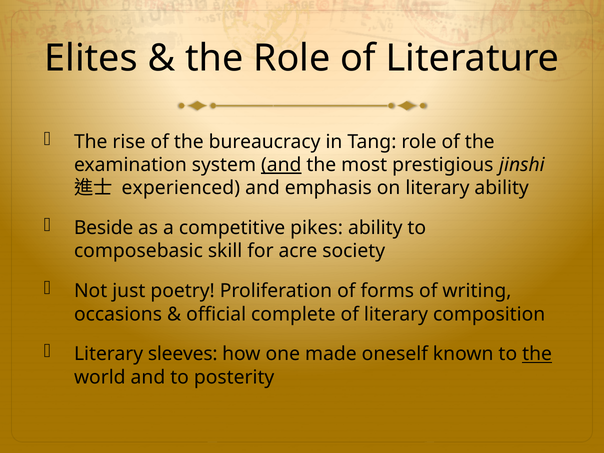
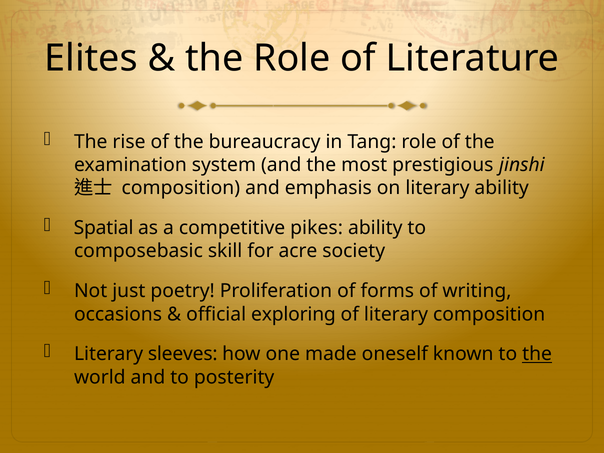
and at (281, 165) underline: present -> none
experienced at (181, 188): experienced -> composition
Beside: Beside -> Spatial
complete: complete -> exploring
